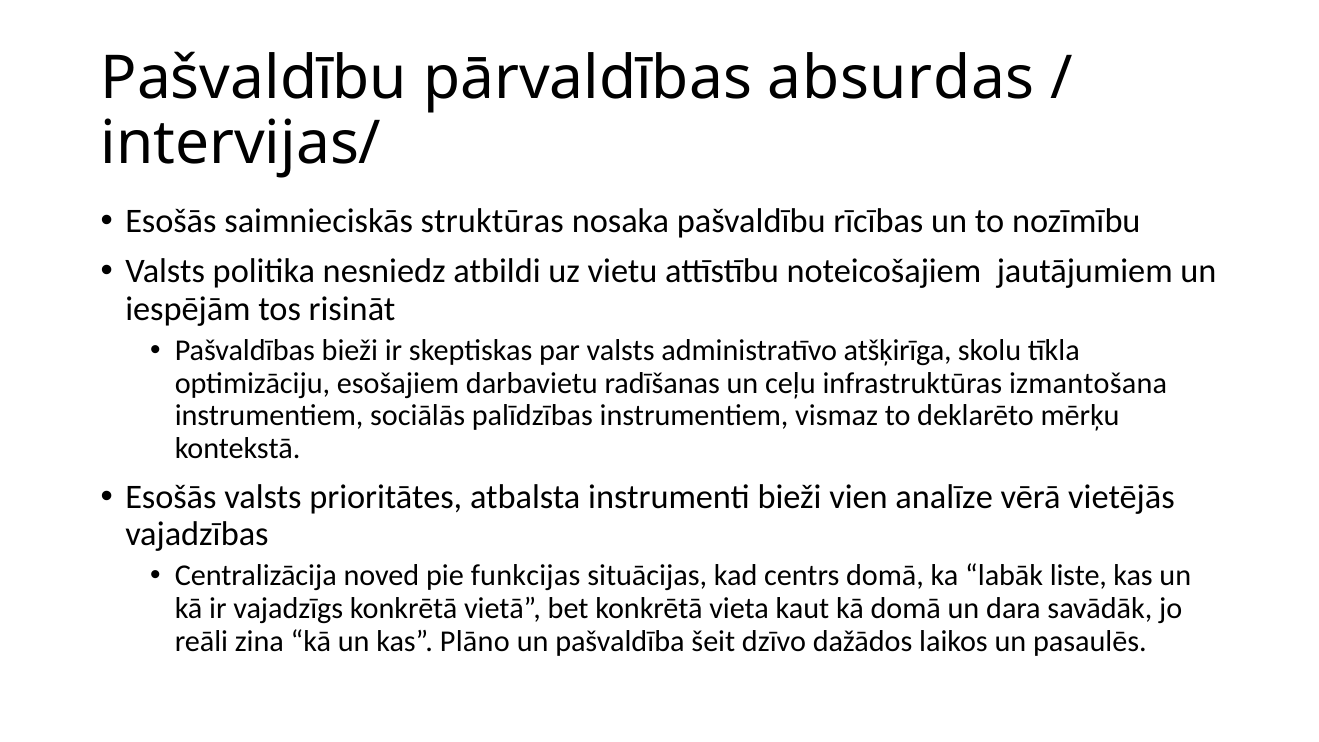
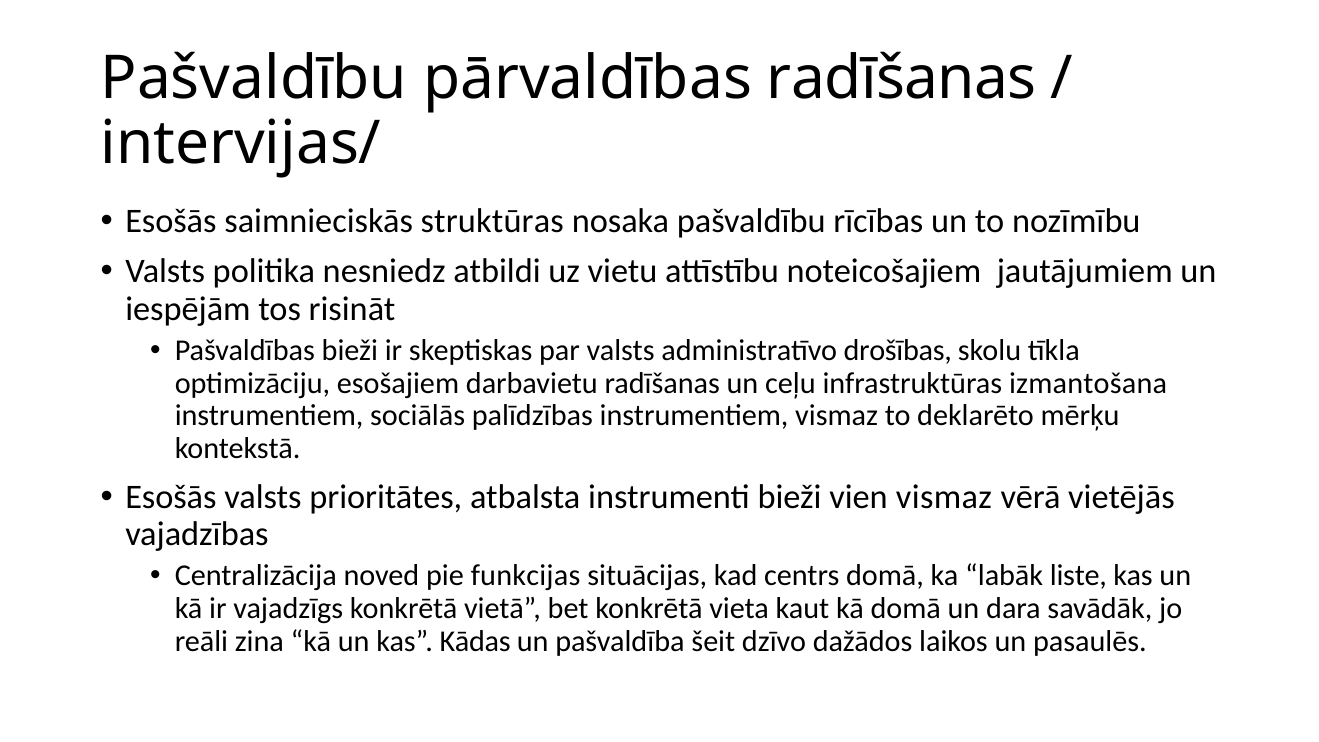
pārvaldības absurdas: absurdas -> radīšanas
atšķirīga: atšķirīga -> drošības
vien analīze: analīze -> vismaz
Plāno: Plāno -> Kādas
